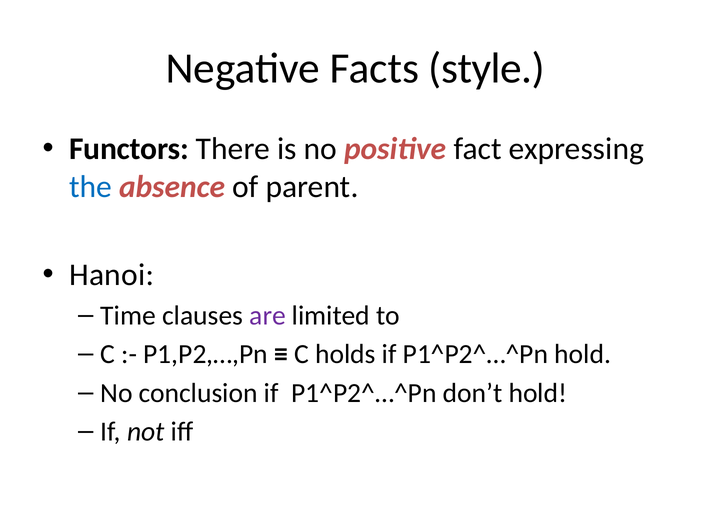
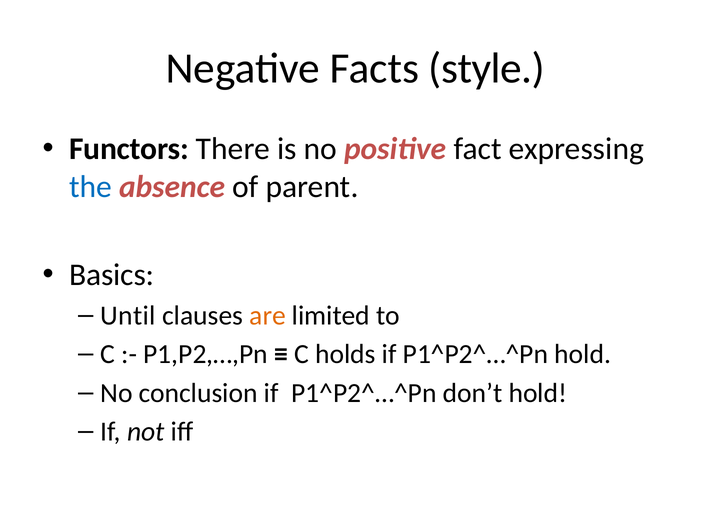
Hanoi: Hanoi -> Basics
Time: Time -> Until
are colour: purple -> orange
